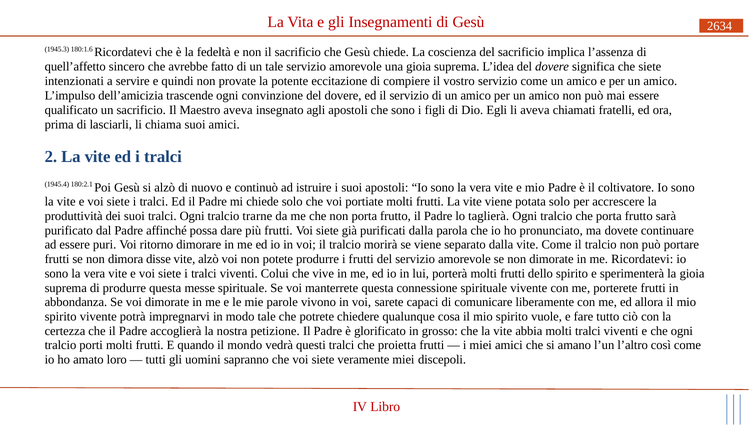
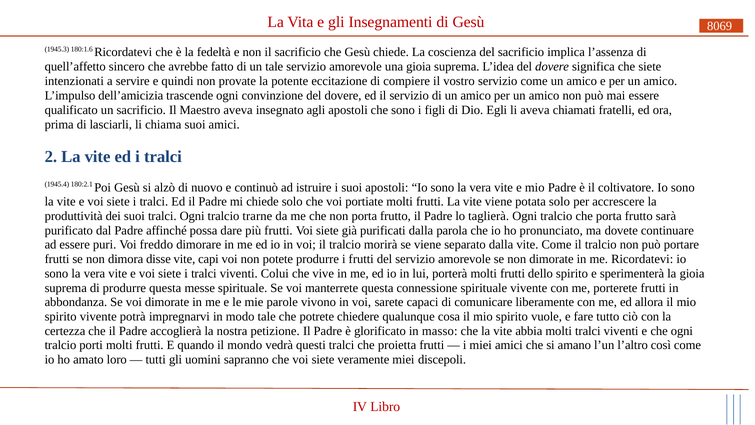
2634: 2634 -> 8069
ritorno: ritorno -> freddo
vite alzò: alzò -> capi
grosso: grosso -> masso
